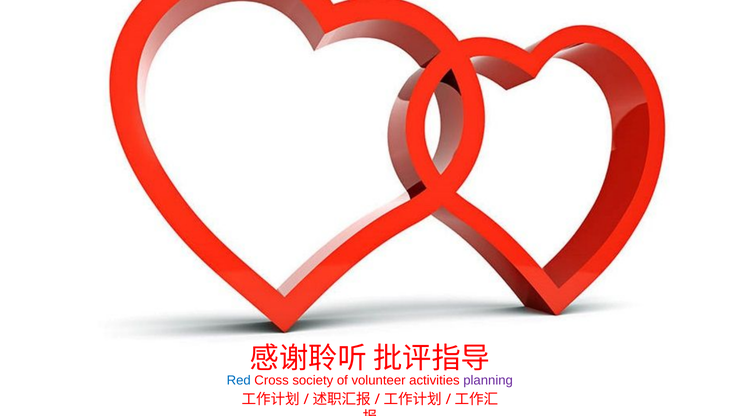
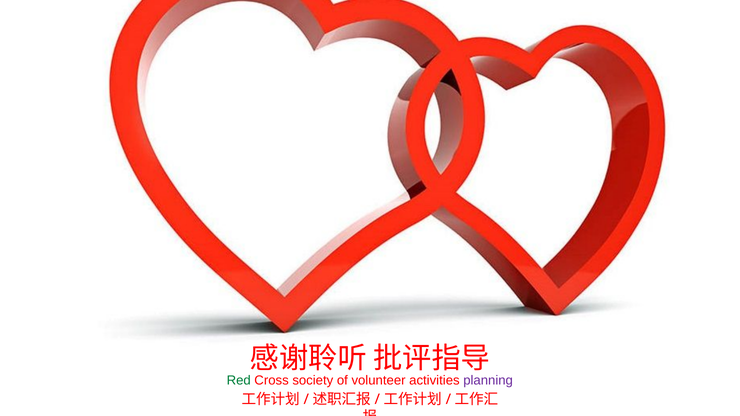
Red colour: blue -> green
